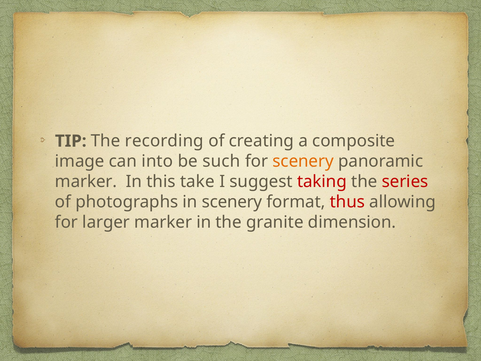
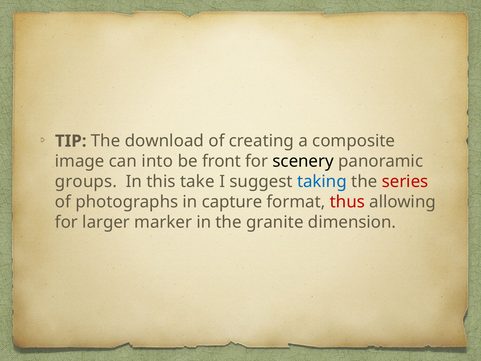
recording: recording -> download
such: such -> front
scenery at (303, 161) colour: orange -> black
marker at (86, 182): marker -> groups
taking colour: red -> blue
in scenery: scenery -> capture
